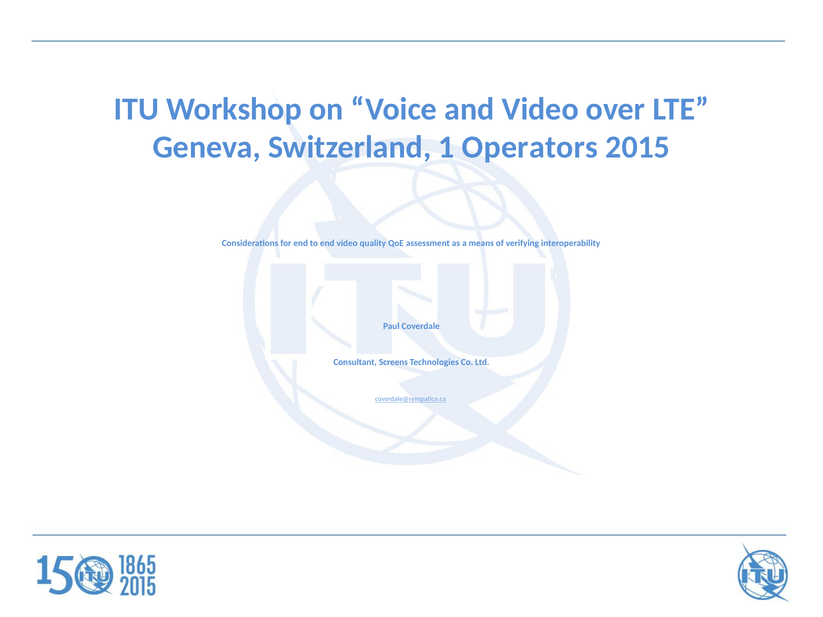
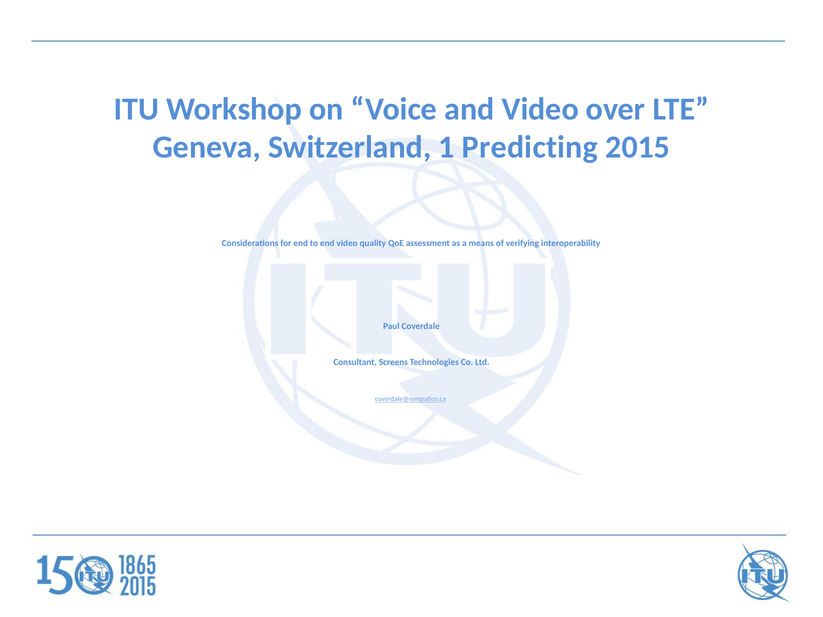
Operators: Operators -> Predicting
